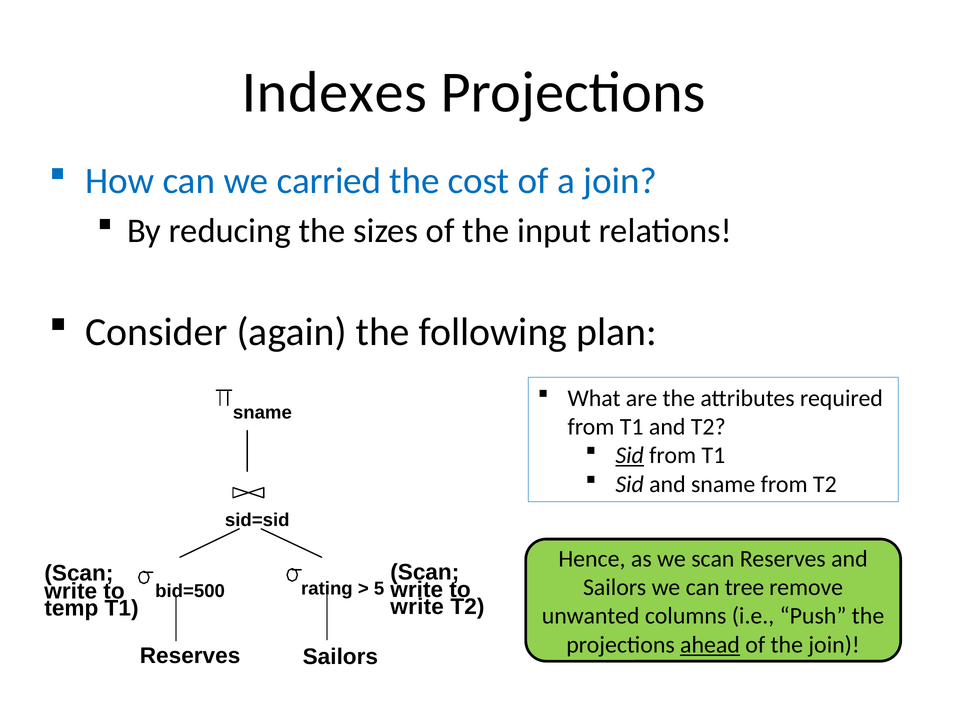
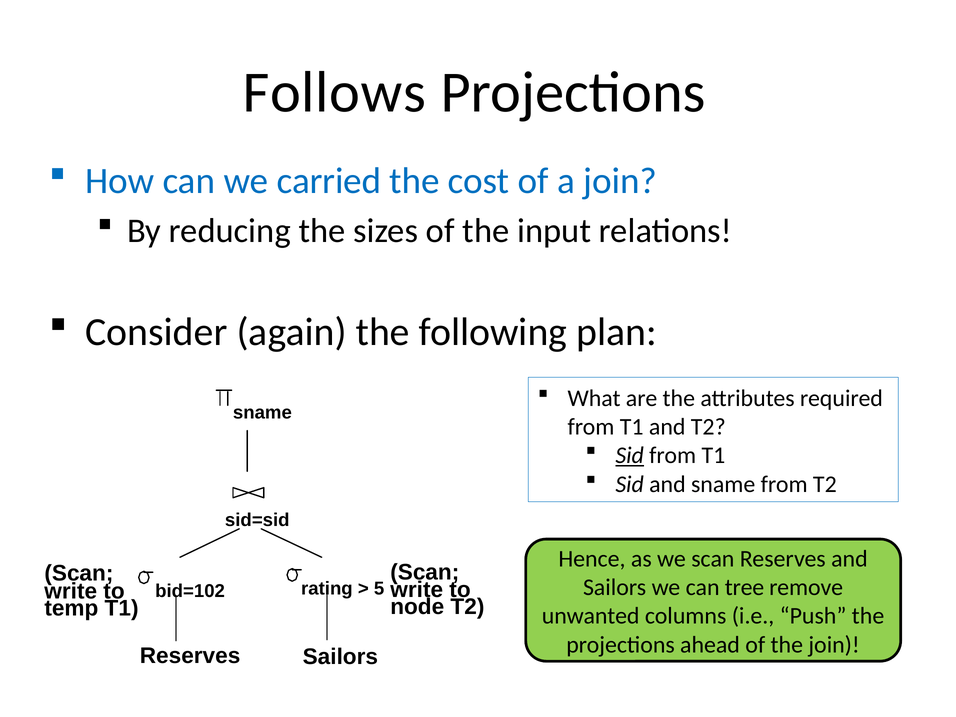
Indexes: Indexes -> Follows
bid=500: bid=500 -> bid=102
write at (417, 607): write -> node
ahead underline: present -> none
